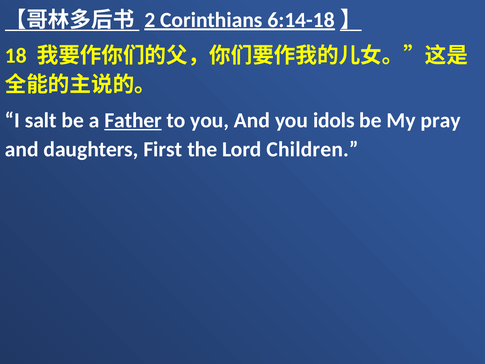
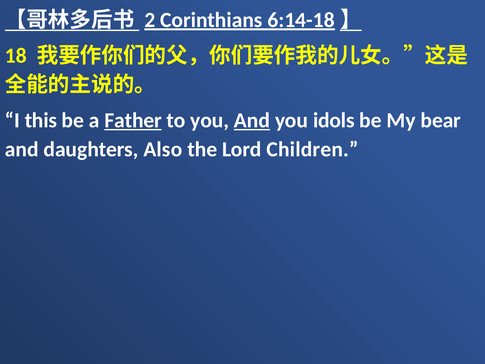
salt: salt -> this
And at (252, 120) underline: none -> present
pray: pray -> bear
First: First -> Also
